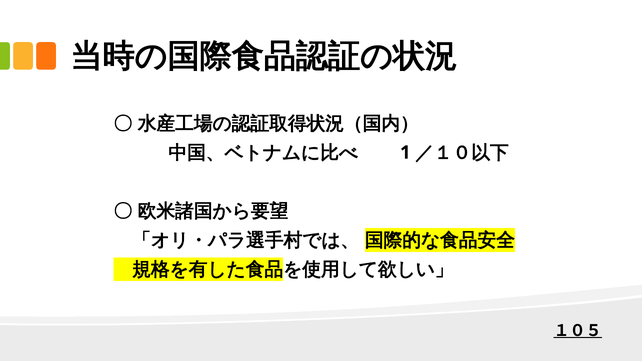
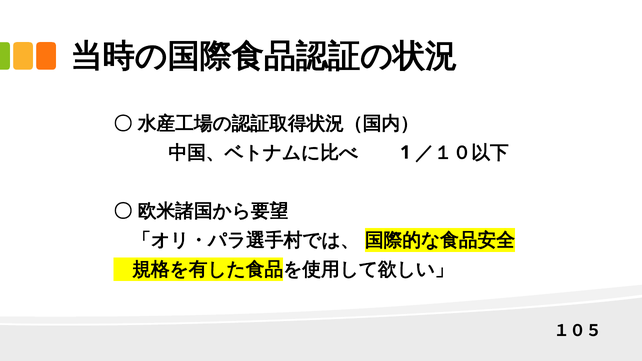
１０５ underline: present -> none
